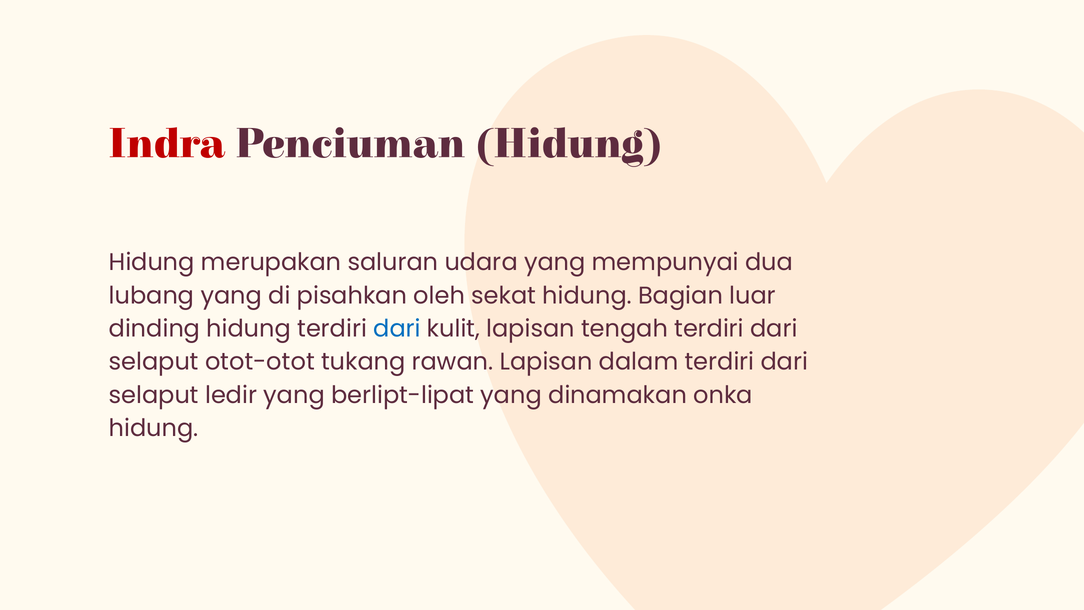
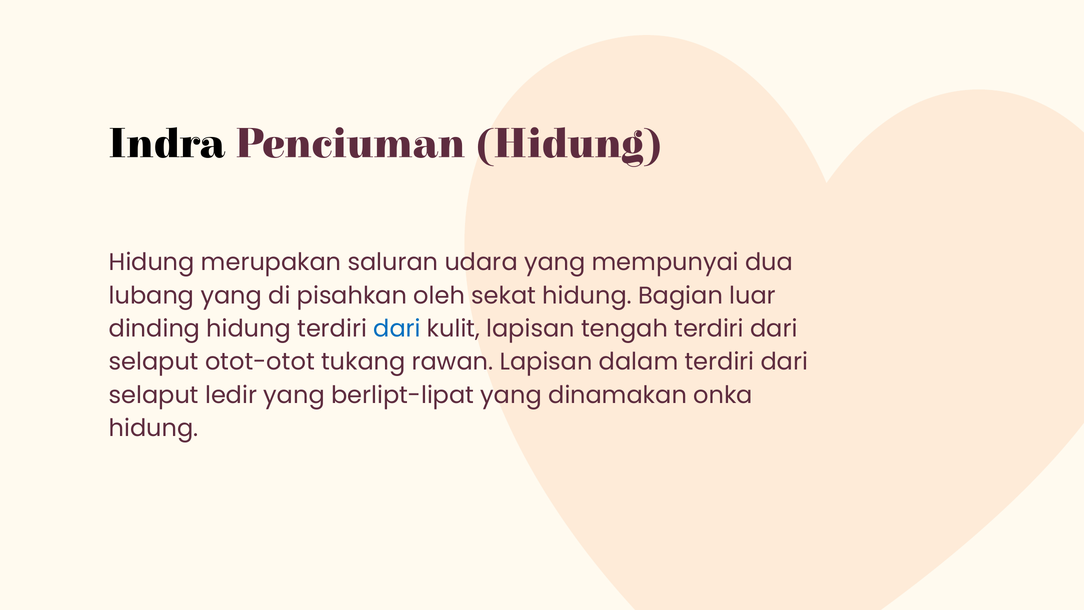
Indra colour: red -> black
